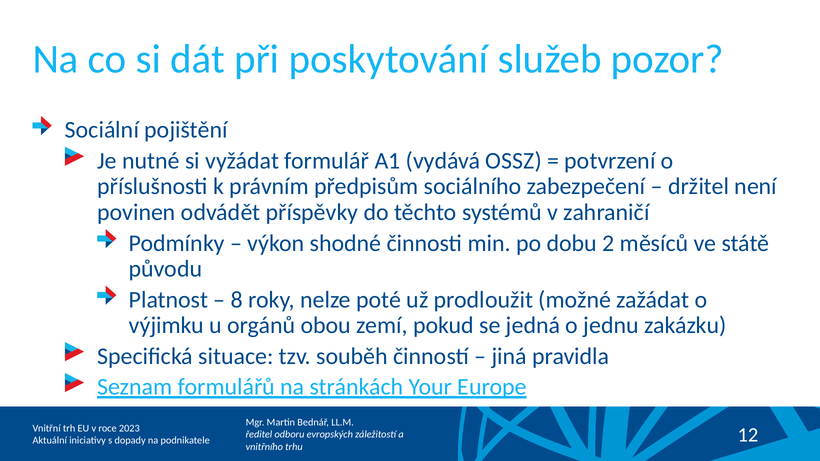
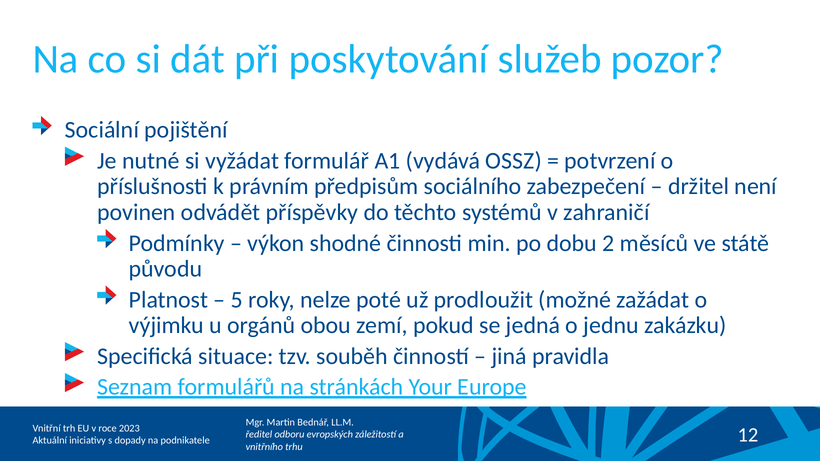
8: 8 -> 5
